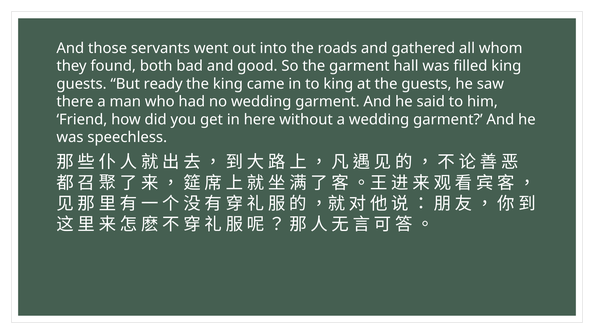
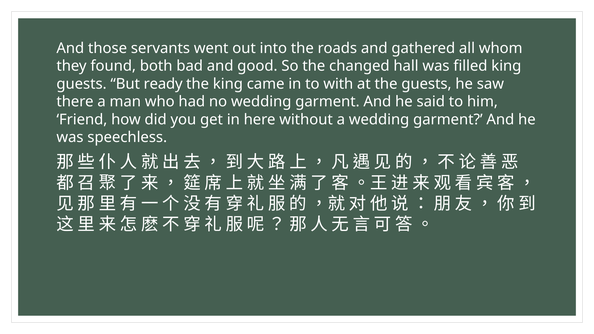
the garment: garment -> changed
to king: king -> with
